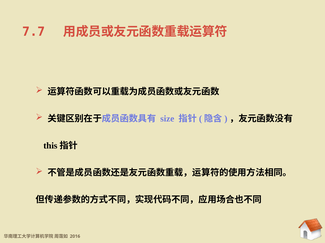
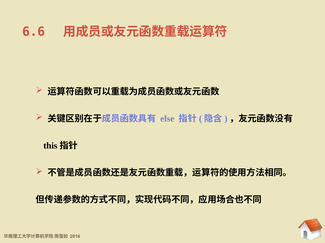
7.7: 7.7 -> 6.6
size: size -> else
